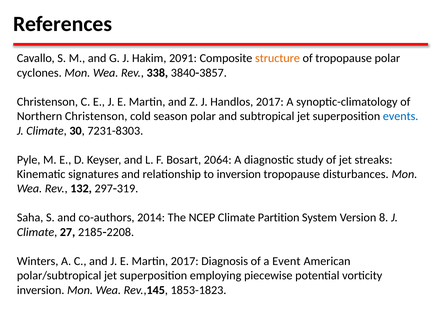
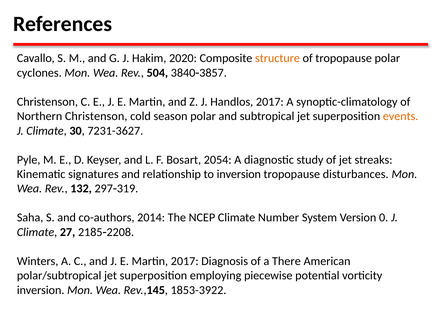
2091: 2091 -> 2020
338: 338 -> 504
events colour: blue -> orange
7231-8303: 7231-8303 -> 7231-3627
2064: 2064 -> 2054
Partition: Partition -> Number
8: 8 -> 0
Event: Event -> There
1853-1823: 1853-1823 -> 1853-3922
